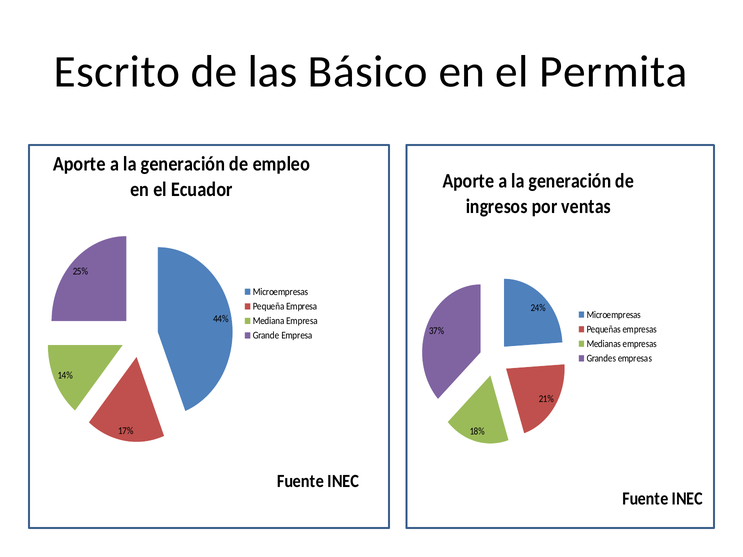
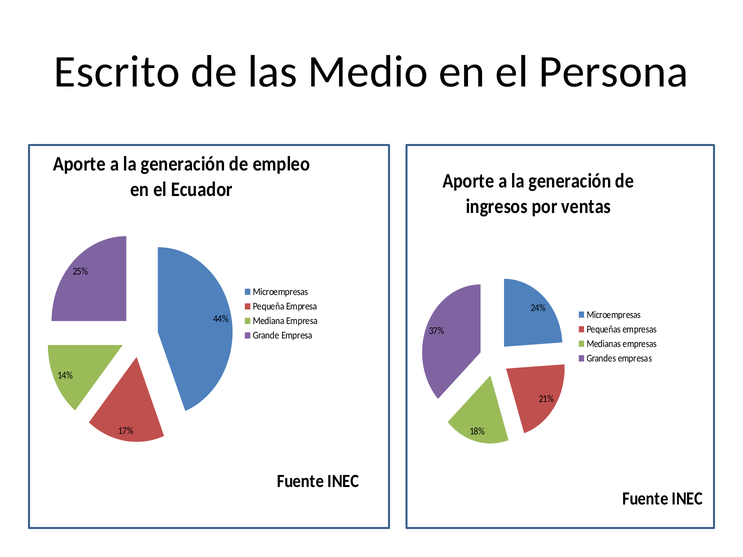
Básico: Básico -> Medio
Permita: Permita -> Persona
